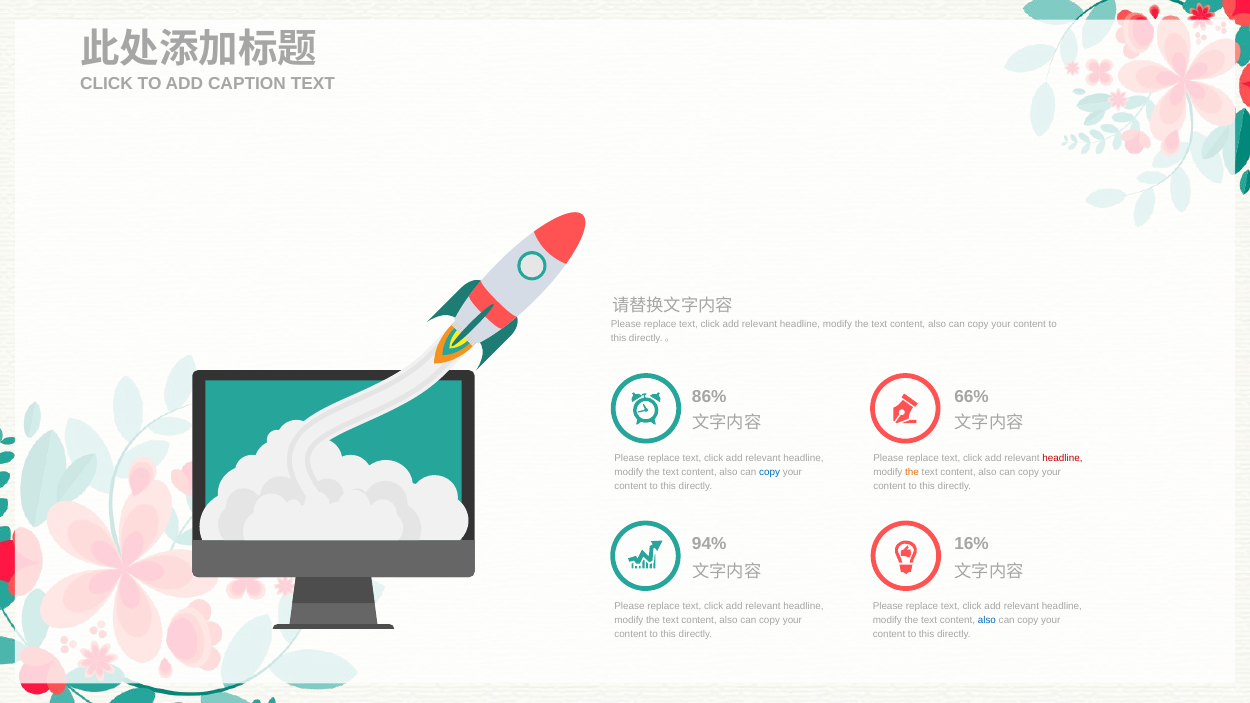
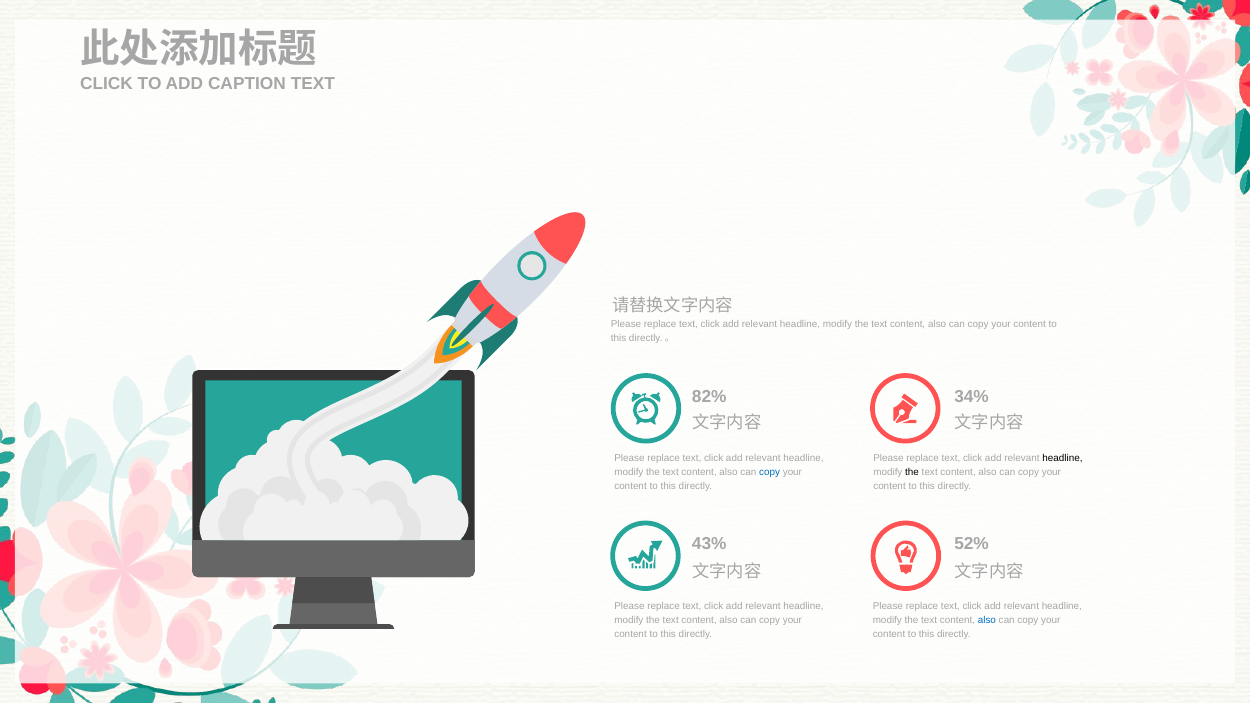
86%: 86% -> 82%
66%: 66% -> 34%
headline at (1062, 458) colour: red -> black
the at (912, 472) colour: orange -> black
94%: 94% -> 43%
16%: 16% -> 52%
